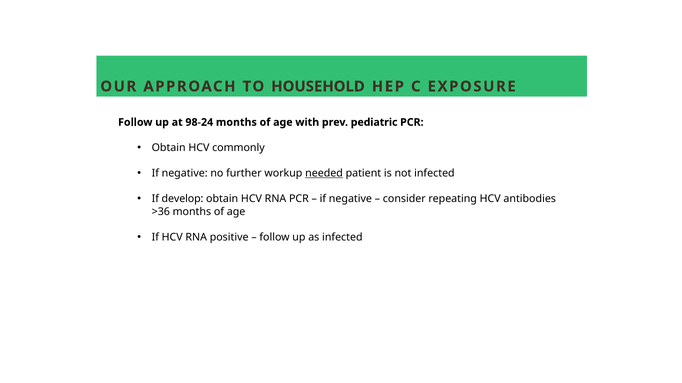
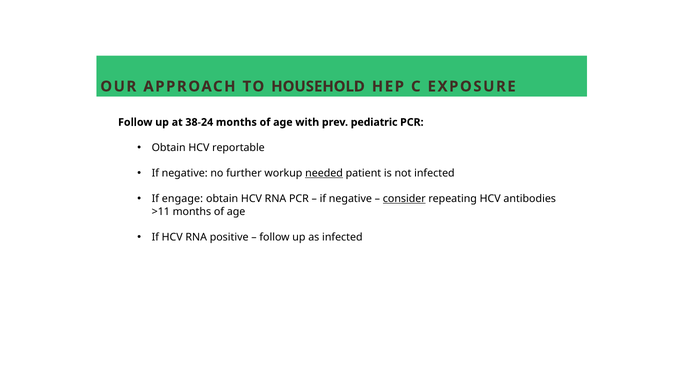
98-24: 98-24 -> 38-24
commonly: commonly -> reportable
develop: develop -> engage
consider underline: none -> present
>36: >36 -> >11
